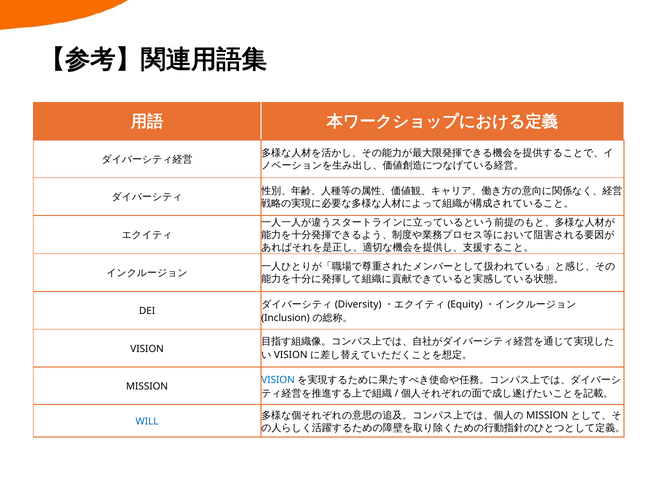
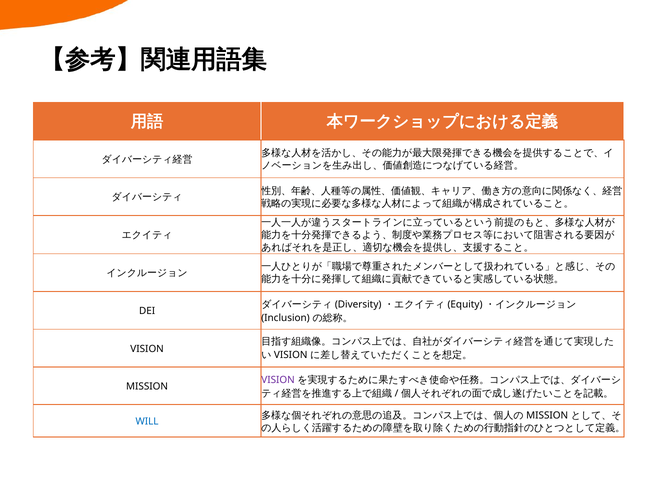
VISION at (278, 380) colour: blue -> purple
